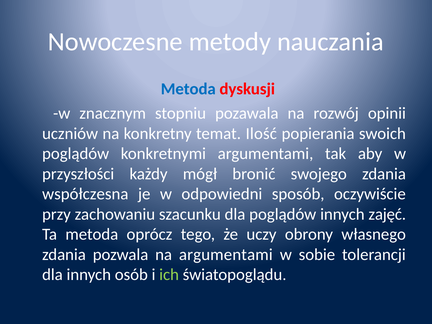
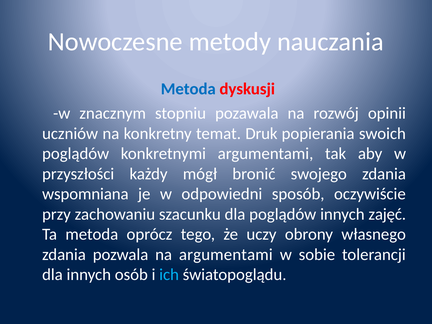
Ilość: Ilość -> Druk
współczesna: współczesna -> wspomniana
ich colour: light green -> light blue
